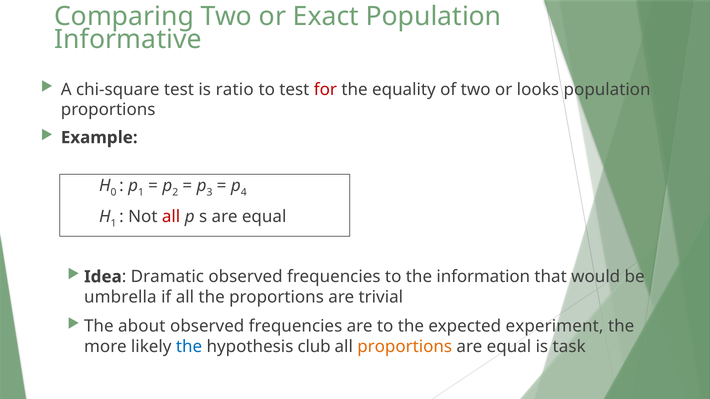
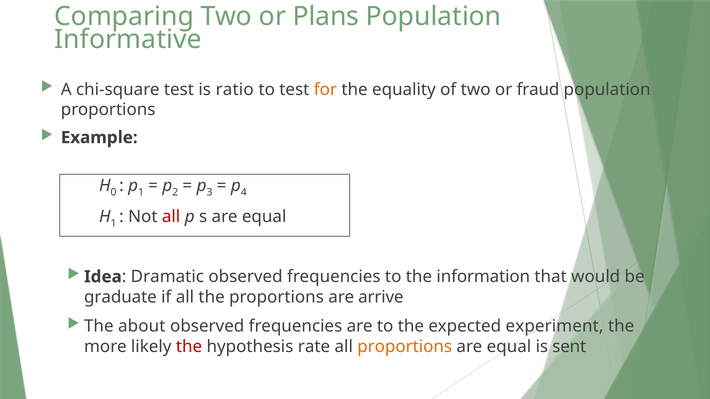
Exact: Exact -> Plans
for colour: red -> orange
looks: looks -> fraud
umbrella: umbrella -> graduate
trivial: trivial -> arrive
the at (189, 347) colour: blue -> red
club: club -> rate
task: task -> sent
